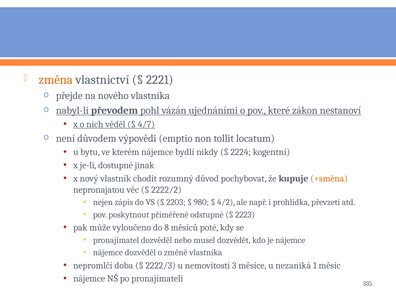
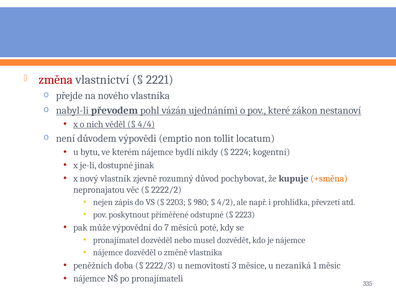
změna colour: orange -> red
4/7: 4/7 -> 4/4
chodit: chodit -> zjevně
vyloučeno: vyloučeno -> výpovědní
8: 8 -> 7
nepromlčí: nepromlčí -> peněžních
